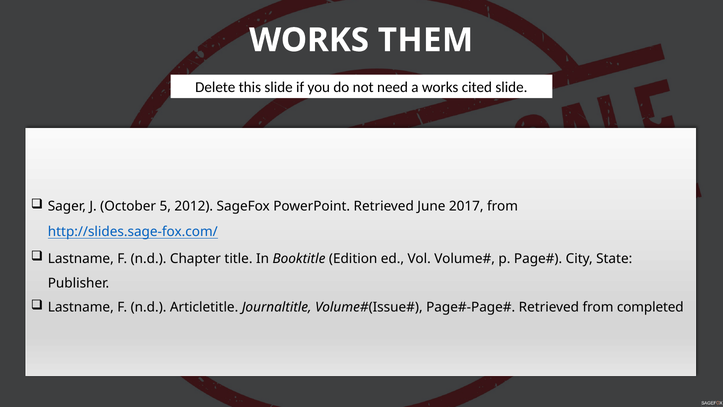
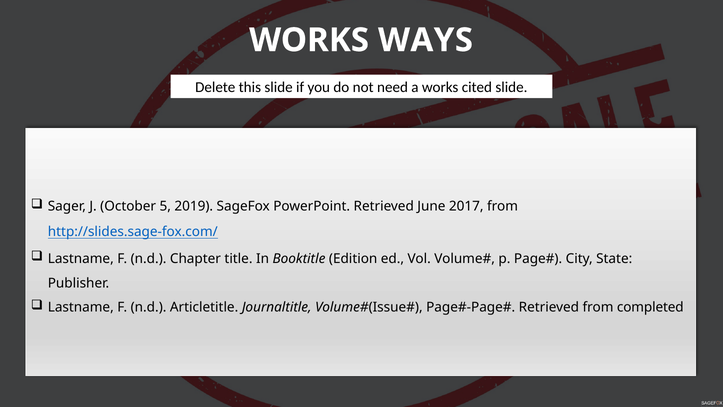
THEM: THEM -> WAYS
2012: 2012 -> 2019
